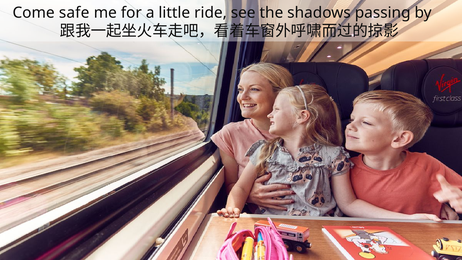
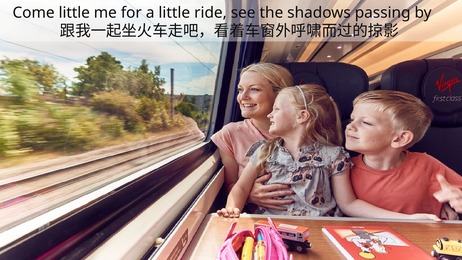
Come safe: safe -> little
